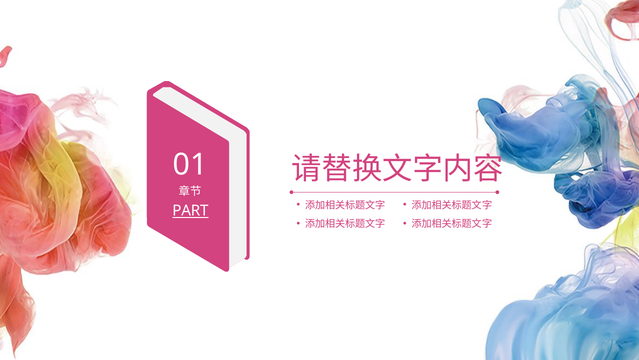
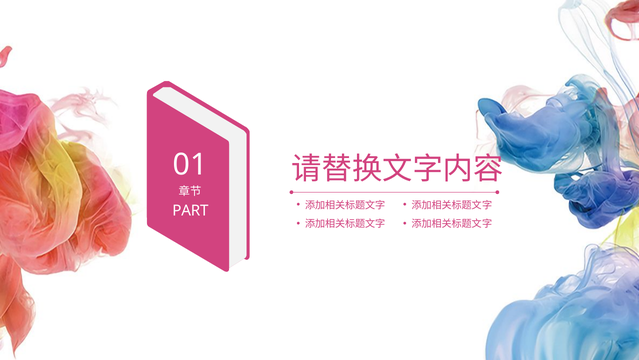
PART underline: present -> none
